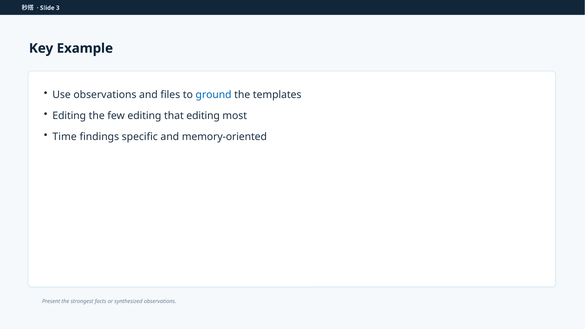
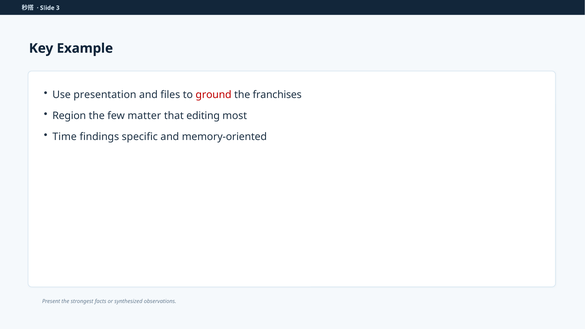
Use observations: observations -> presentation
ground colour: blue -> red
templates: templates -> franchises
Editing at (69, 116): Editing -> Region
few editing: editing -> matter
